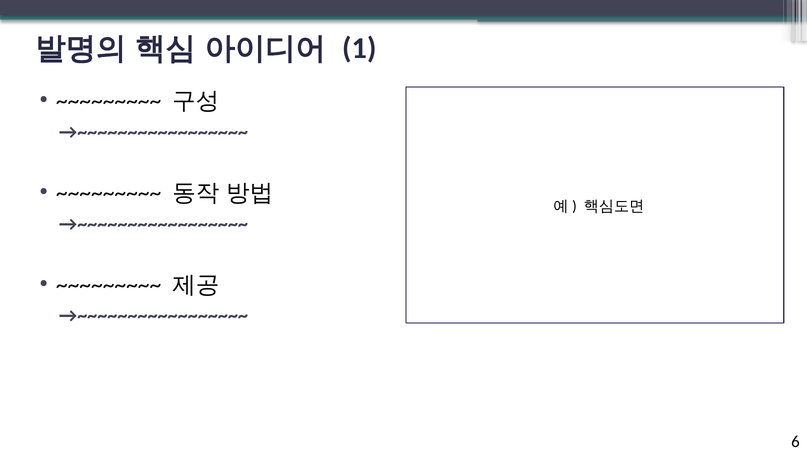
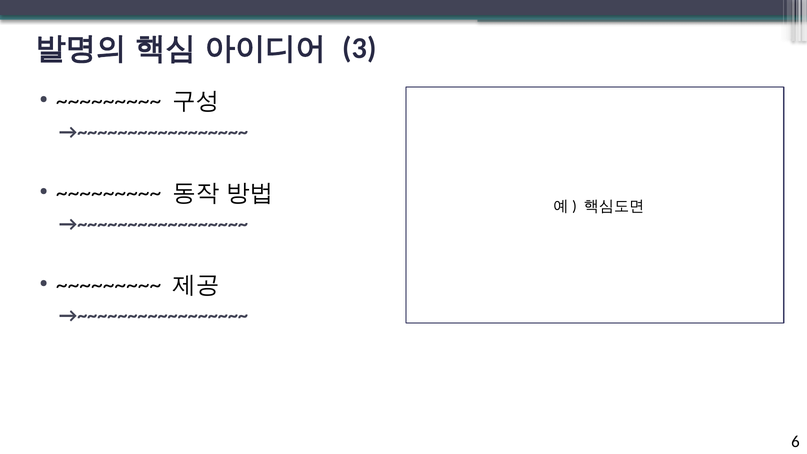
1: 1 -> 3
